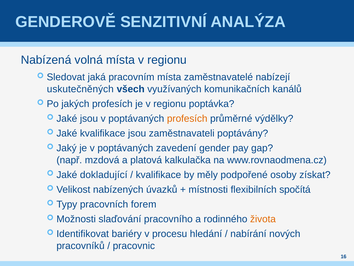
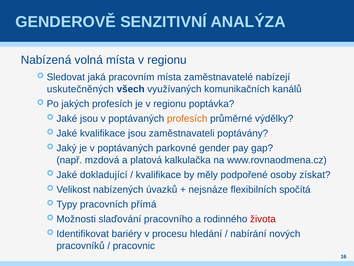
zavedení: zavedení -> parkovné
místnosti: místnosti -> nejsnáze
forem: forem -> přímá
života colour: orange -> red
